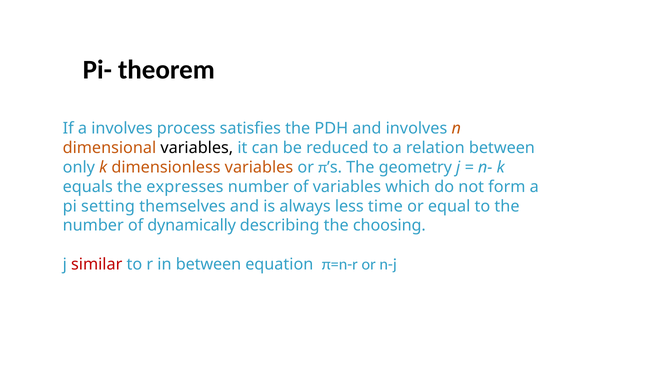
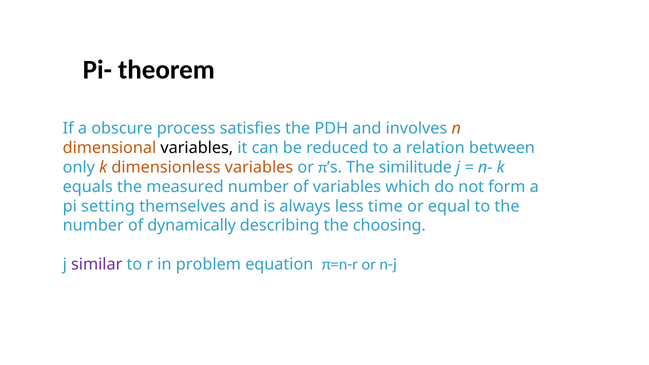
a involves: involves -> obscure
geometry: geometry -> similitude
expresses: expresses -> measured
similar colour: red -> purple
in between: between -> problem
